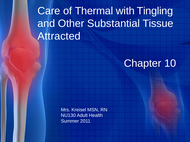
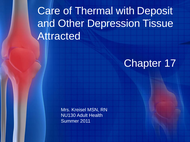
Tingling: Tingling -> Deposit
Substantial: Substantial -> Depression
10: 10 -> 17
